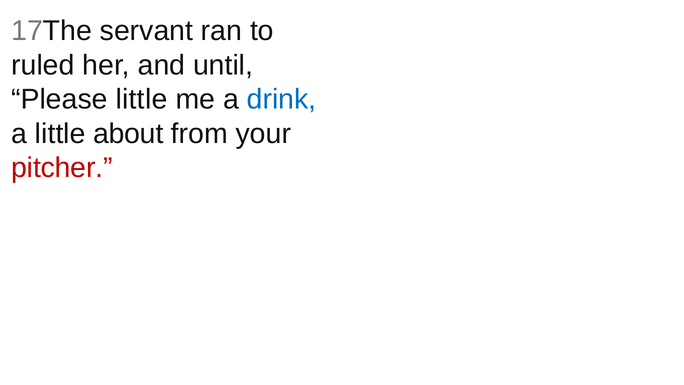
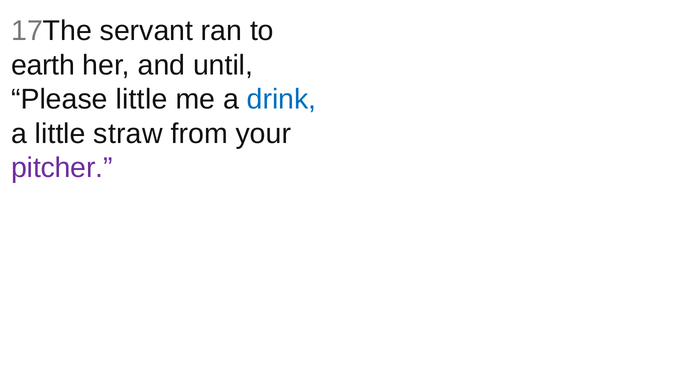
ruled: ruled -> earth
about: about -> straw
pitcher colour: red -> purple
